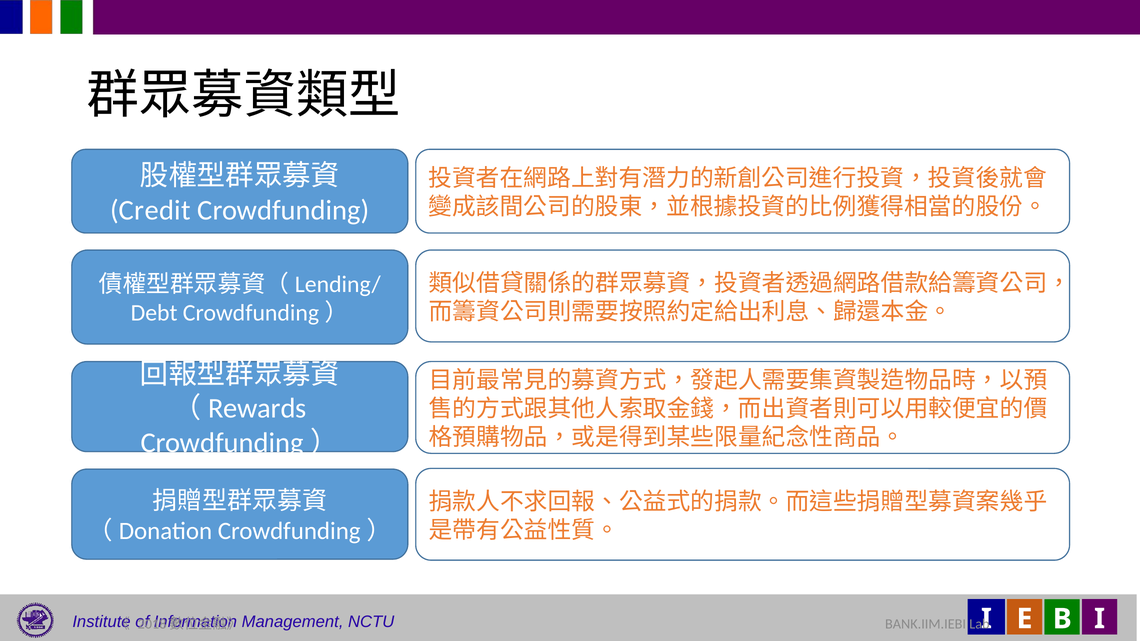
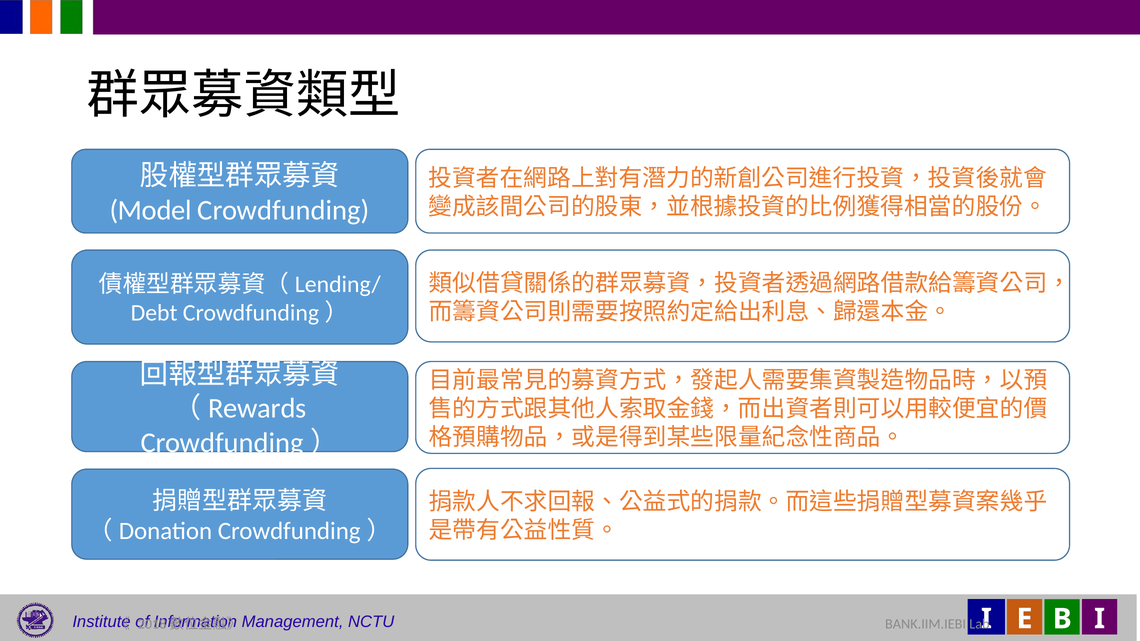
Credit: Credit -> Model
